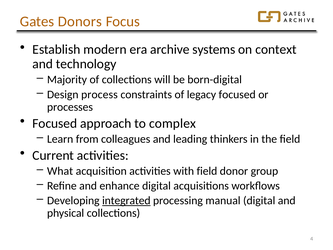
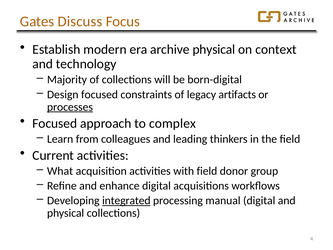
Donors: Donors -> Discuss
archive systems: systems -> physical
Design process: process -> focused
legacy focused: focused -> artifacts
processes underline: none -> present
